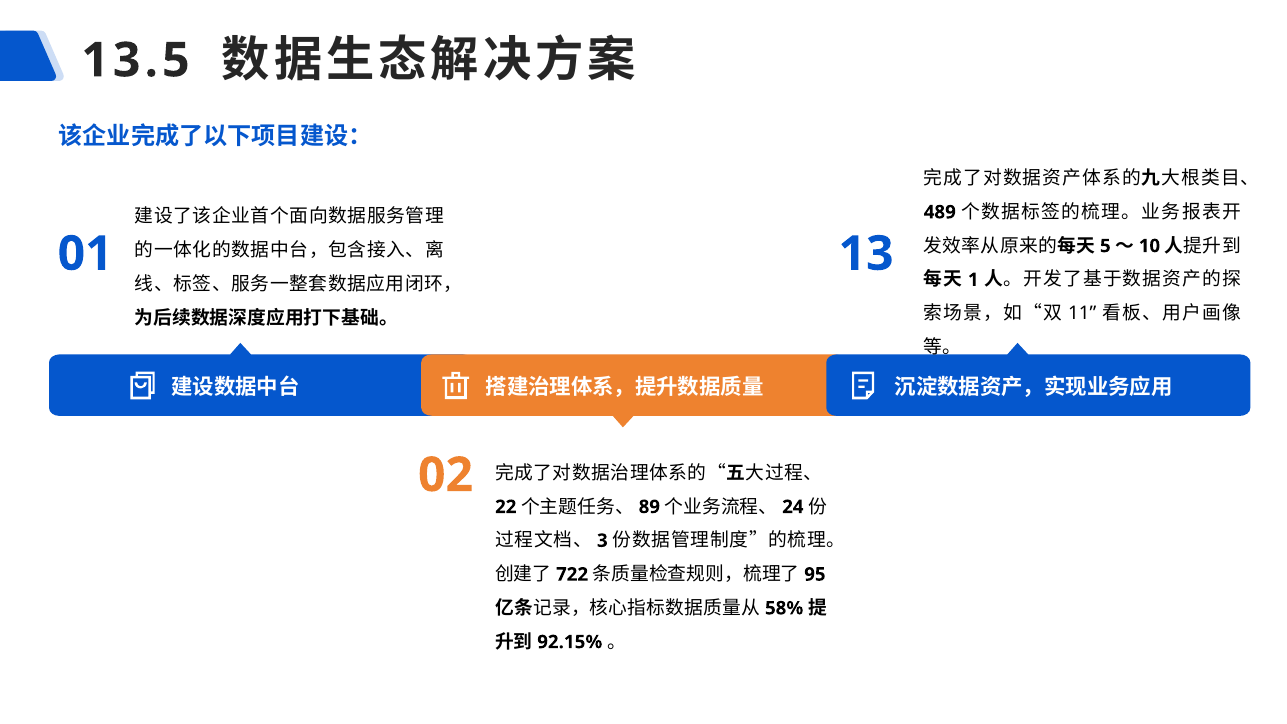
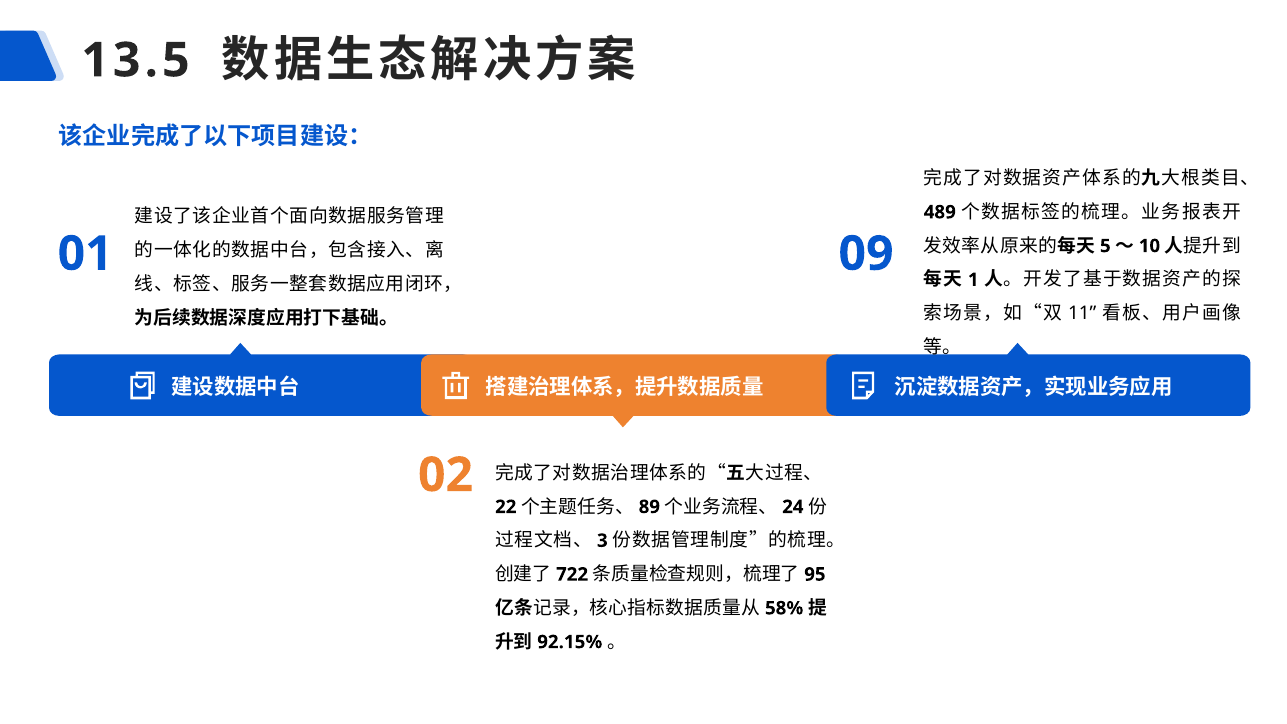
13: 13 -> 09
